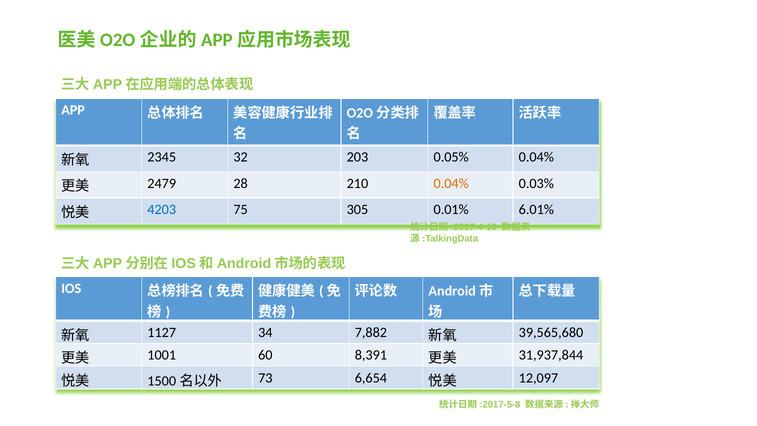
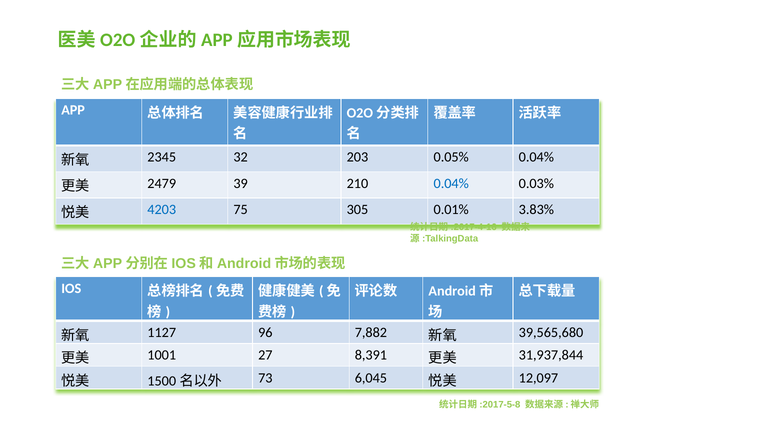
28: 28 -> 39
0.04% at (451, 183) colour: orange -> blue
6.01%: 6.01% -> 3.83%
34: 34 -> 96
60: 60 -> 27
6,654: 6,654 -> 6,045
